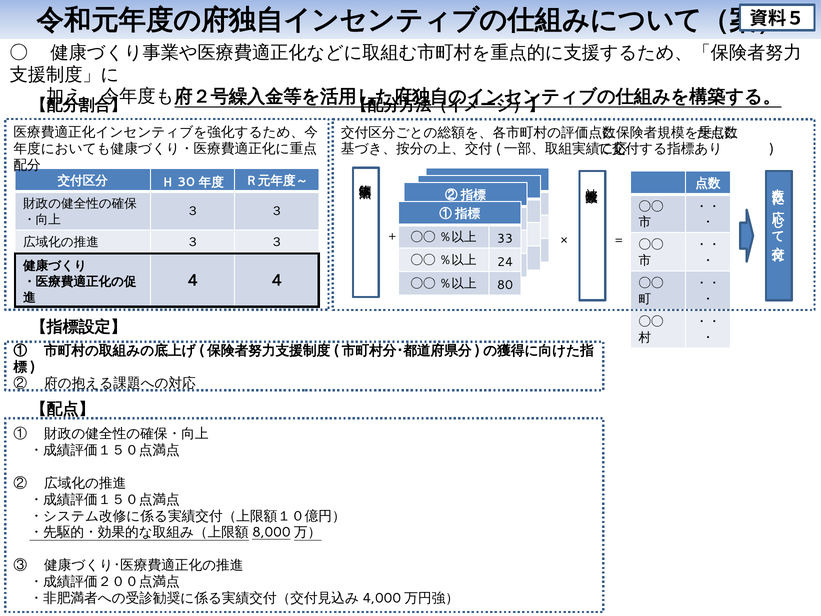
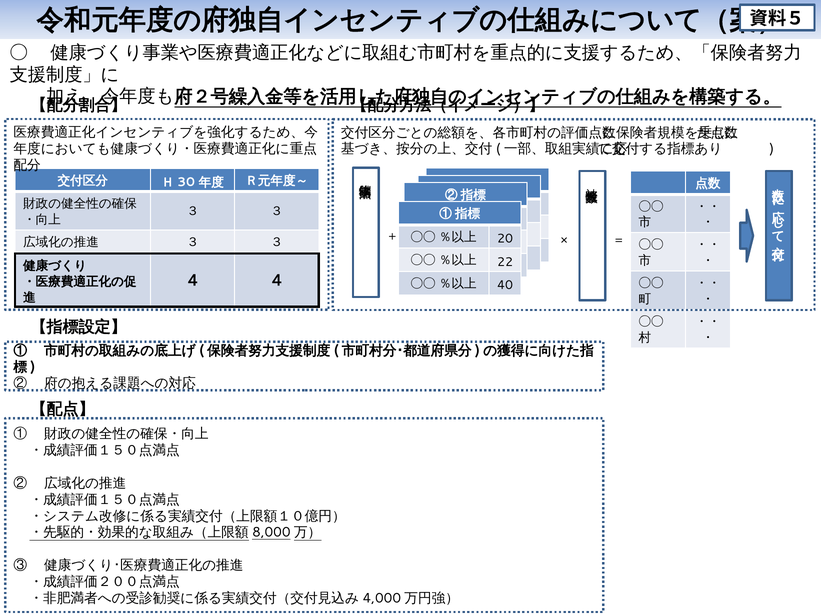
33: 33 -> 20
24: 24 -> 22
80: 80 -> 40
